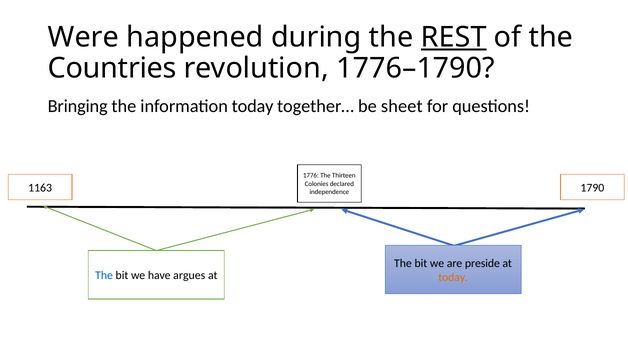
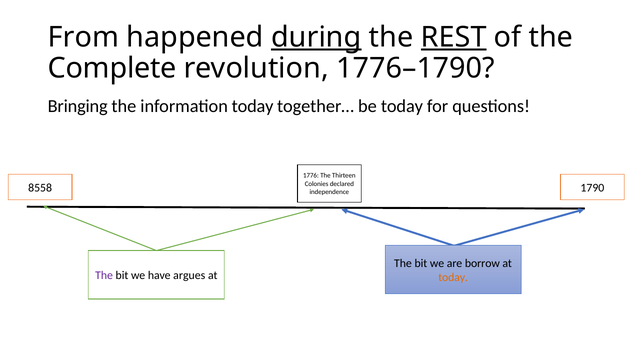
Were: Were -> From
during underline: none -> present
Countries: Countries -> Complete
be sheet: sheet -> today
1163: 1163 -> 8558
preside: preside -> borrow
The at (104, 276) colour: blue -> purple
